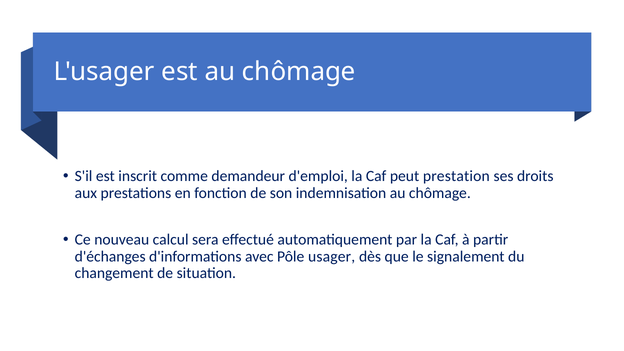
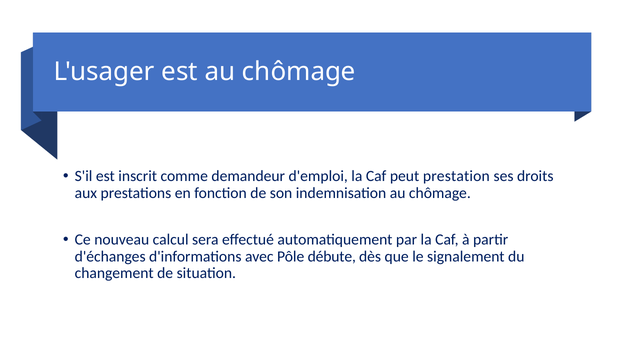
usager: usager -> débute
